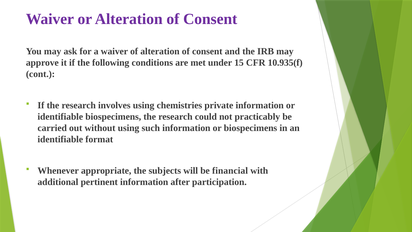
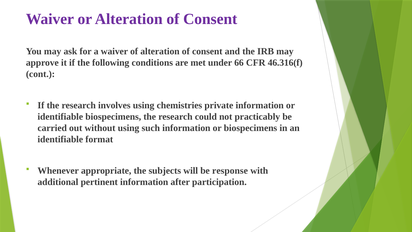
15: 15 -> 66
10.935(f: 10.935(f -> 46.316(f
financial: financial -> response
